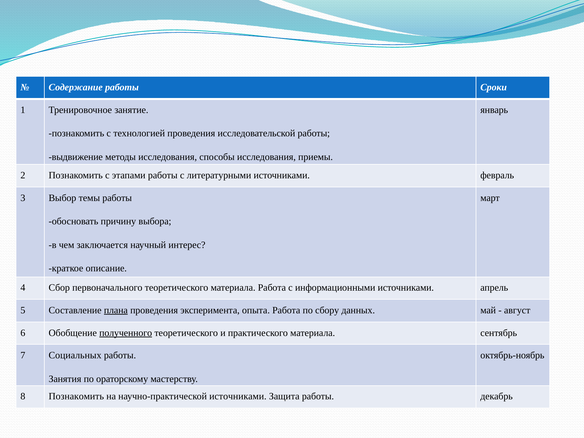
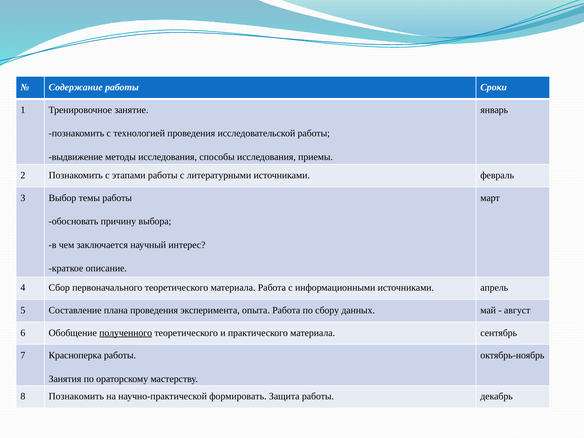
плана underline: present -> none
Социальных: Социальных -> Красноперка
научно-практической источниками: источниками -> формировать
